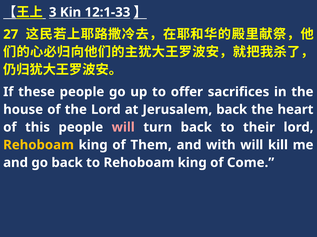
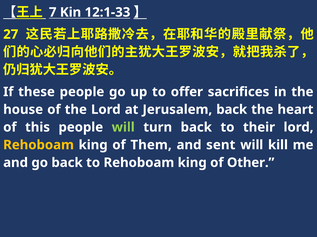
3: 3 -> 7
will at (123, 128) colour: pink -> light green
with: with -> sent
Come: Come -> Other
